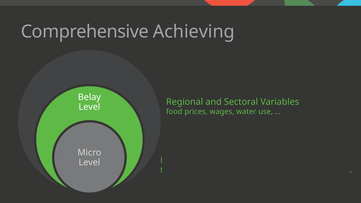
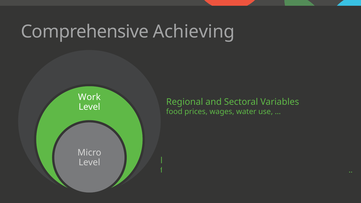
Belay: Belay -> Work
